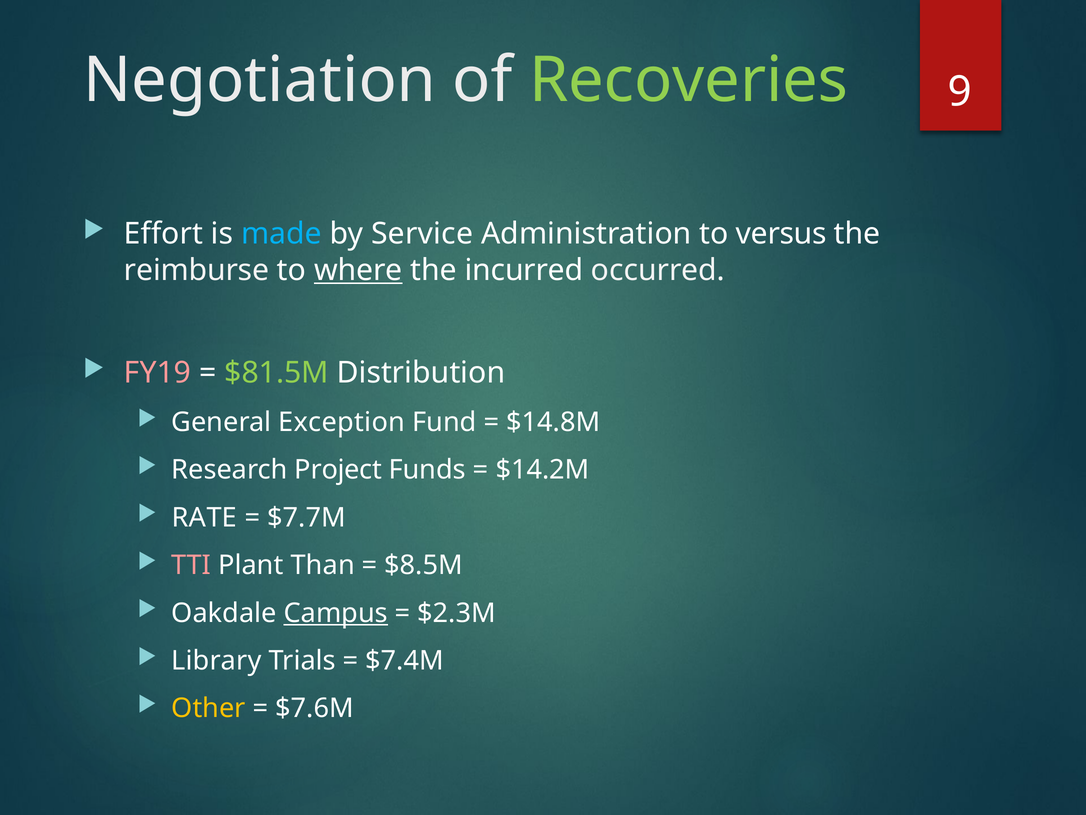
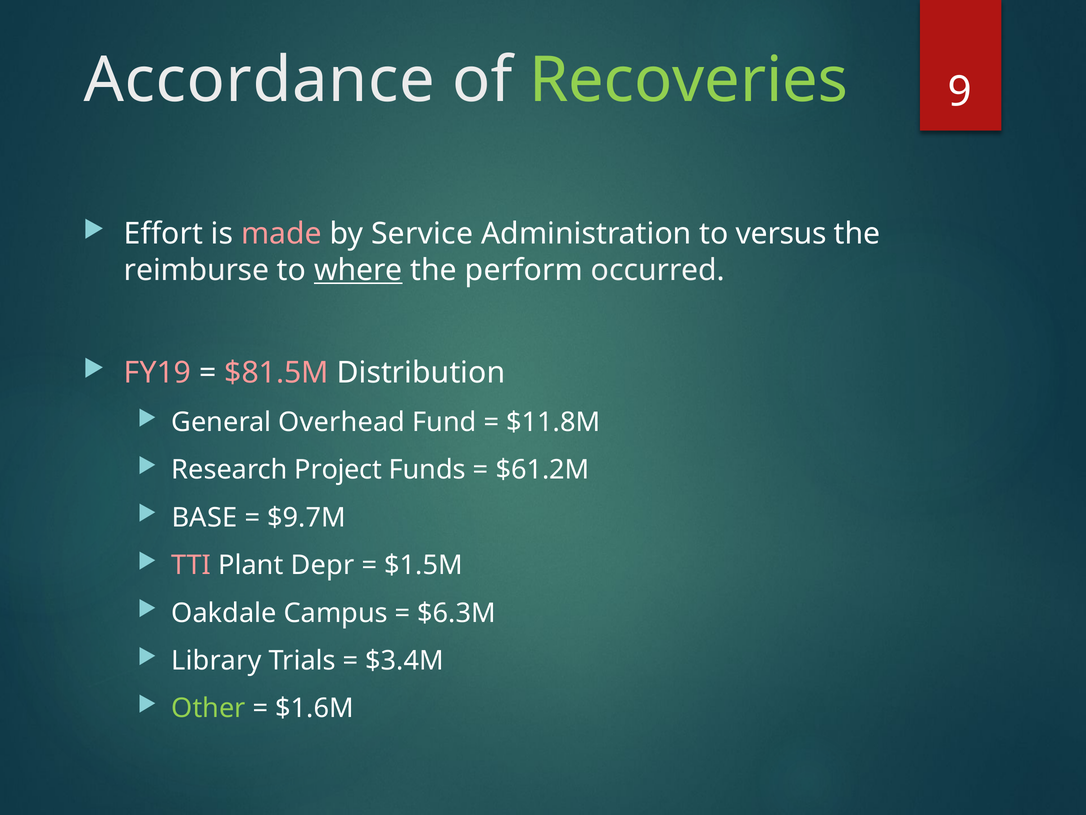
Negotiation: Negotiation -> Accordance
made colour: light blue -> pink
incurred: incurred -> perform
$81.5M colour: light green -> pink
Exception: Exception -> Overhead
$14.8M: $14.8M -> $11.8M
$14.2M: $14.2M -> $61.2M
RATE: RATE -> BASE
$7.7M: $7.7M -> $9.7M
Than: Than -> Depr
$8.5M: $8.5M -> $1.5M
Campus underline: present -> none
$2.3M: $2.3M -> $6.3M
$7.4M: $7.4M -> $3.4M
Other colour: yellow -> light green
$7.6M: $7.6M -> $1.6M
